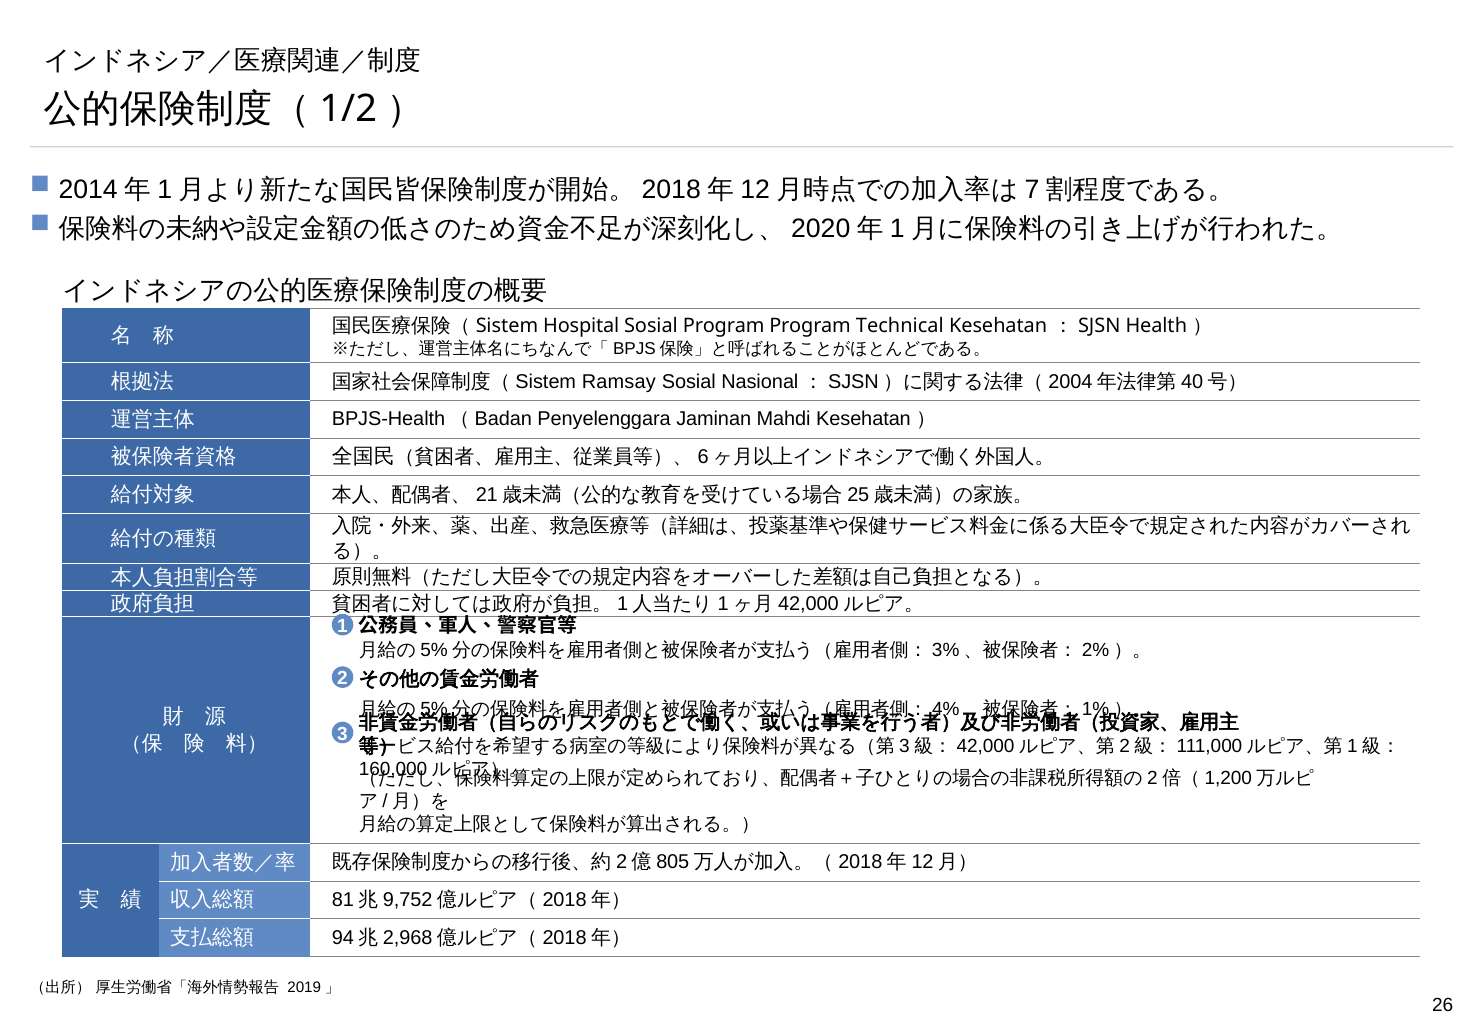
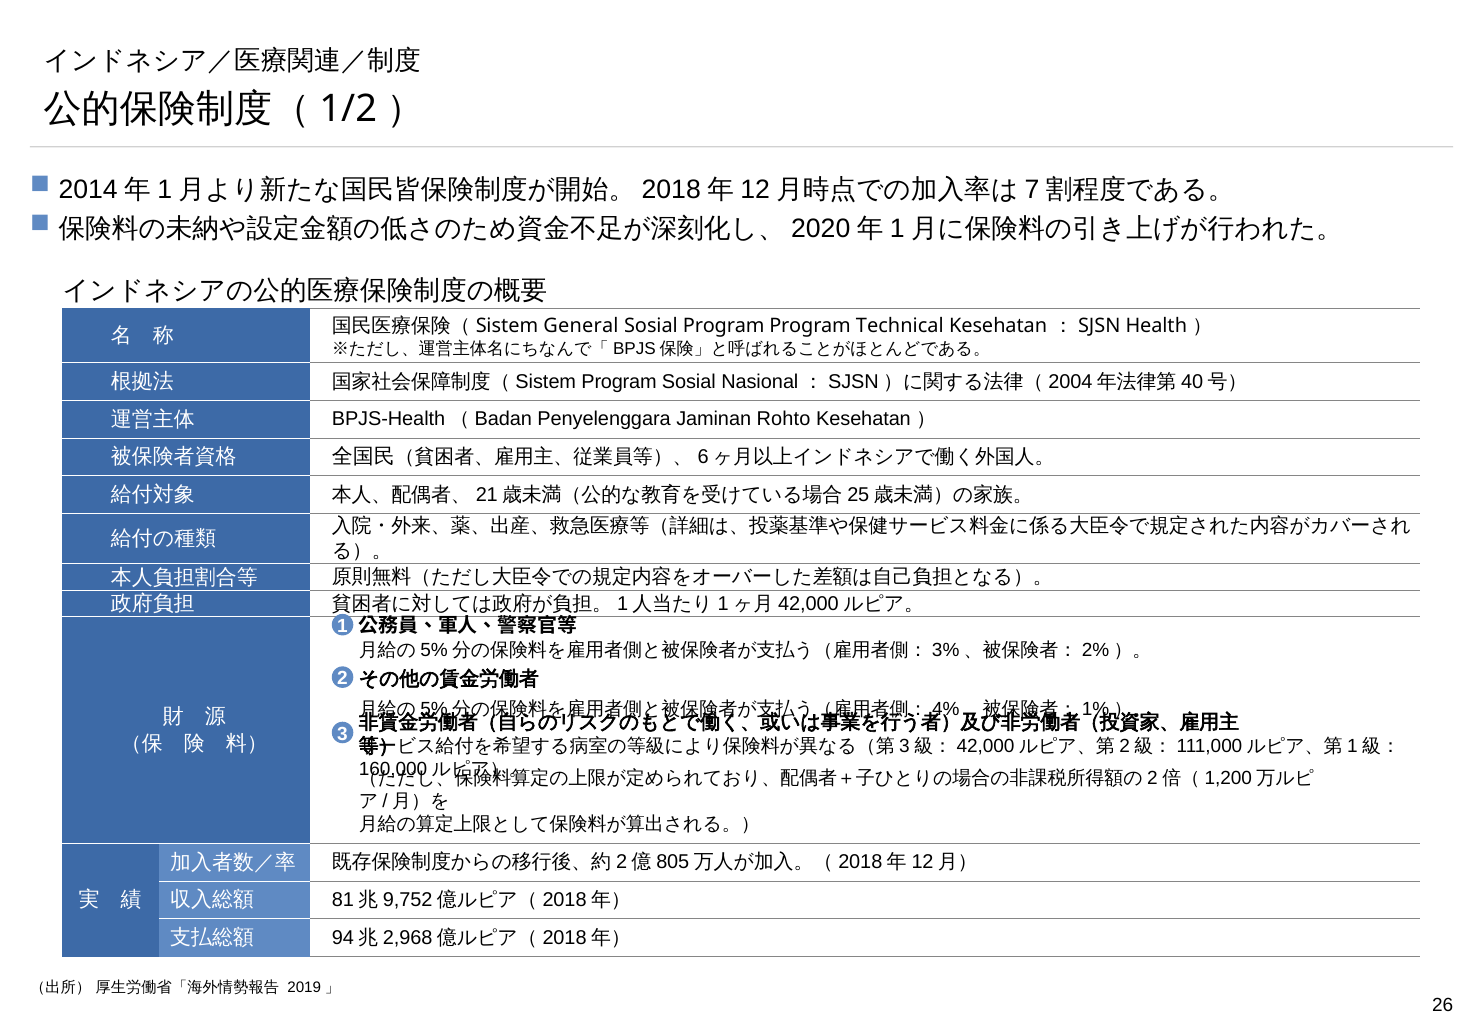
Hospital: Hospital -> General
Ramsay at (619, 381): Ramsay -> Program
Mahdi: Mahdi -> Rohto
